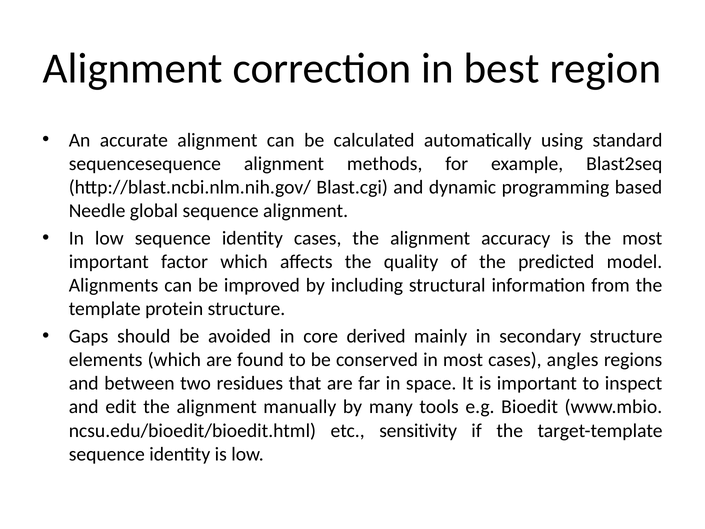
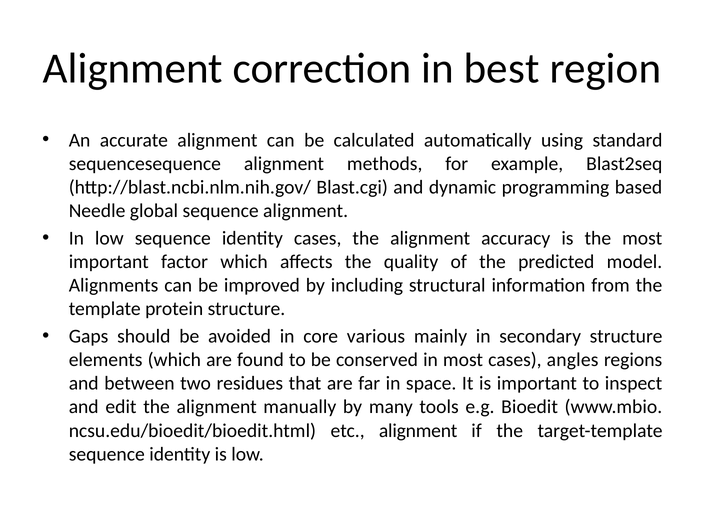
derived: derived -> various
etc sensitivity: sensitivity -> alignment
